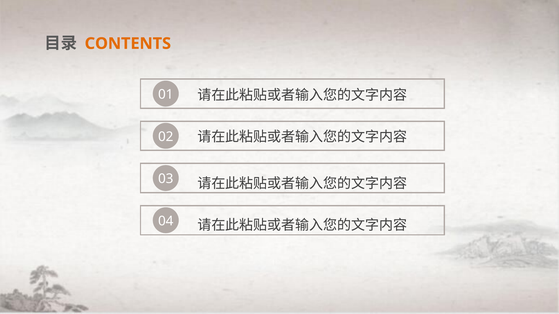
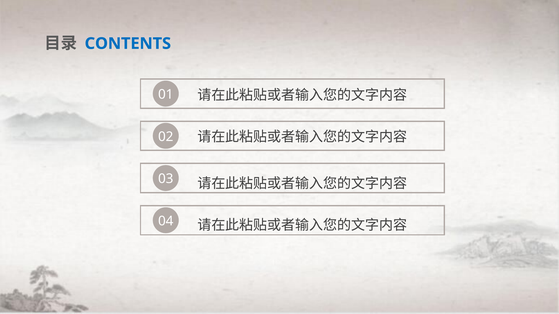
CONTENTS colour: orange -> blue
